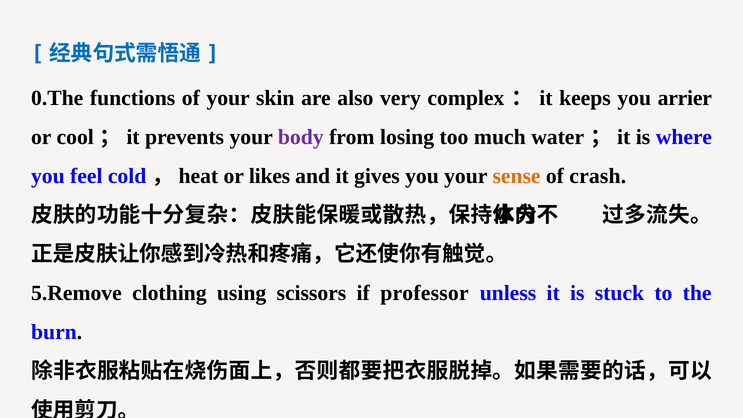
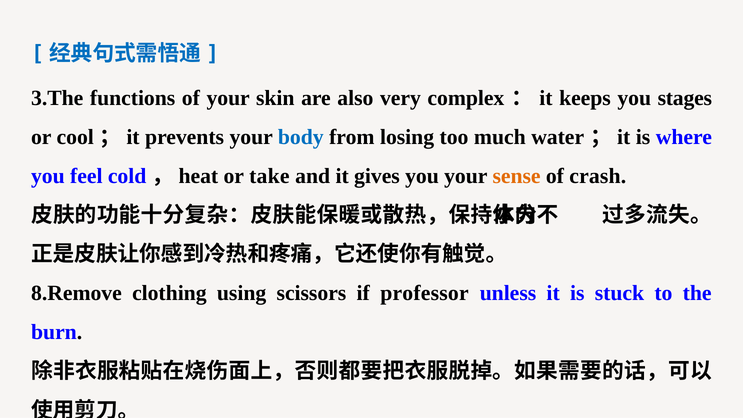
0.The: 0.The -> 3.The
arrier: arrier -> stages
body colour: purple -> blue
likes: likes -> take
5.Remove: 5.Remove -> 8.Remove
